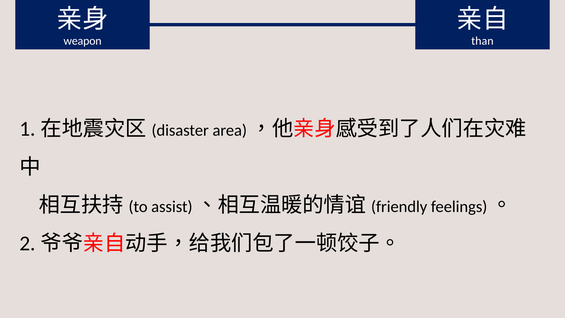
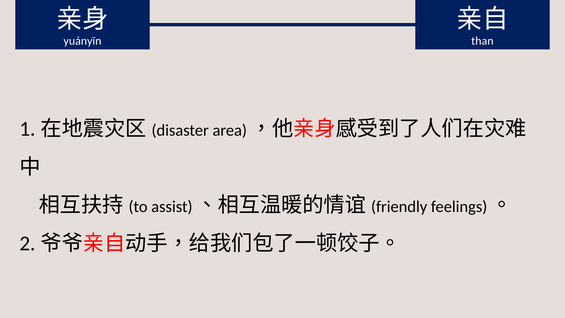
weapon: weapon -> yuányīn
